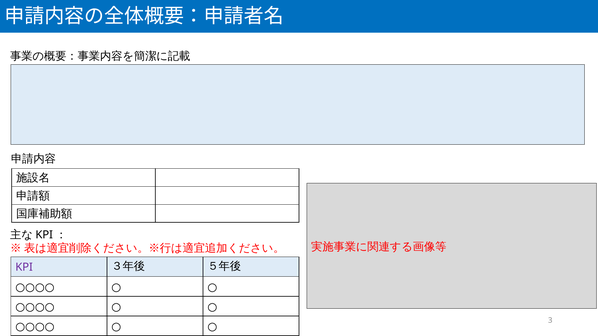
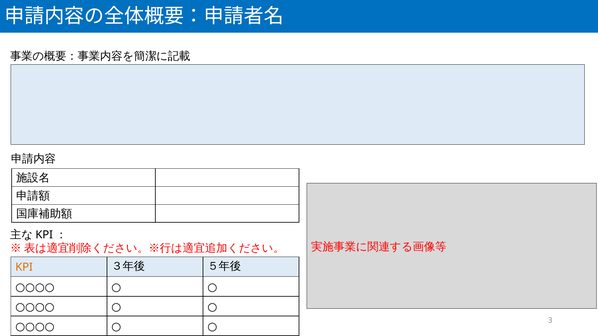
KPI colour: purple -> orange
